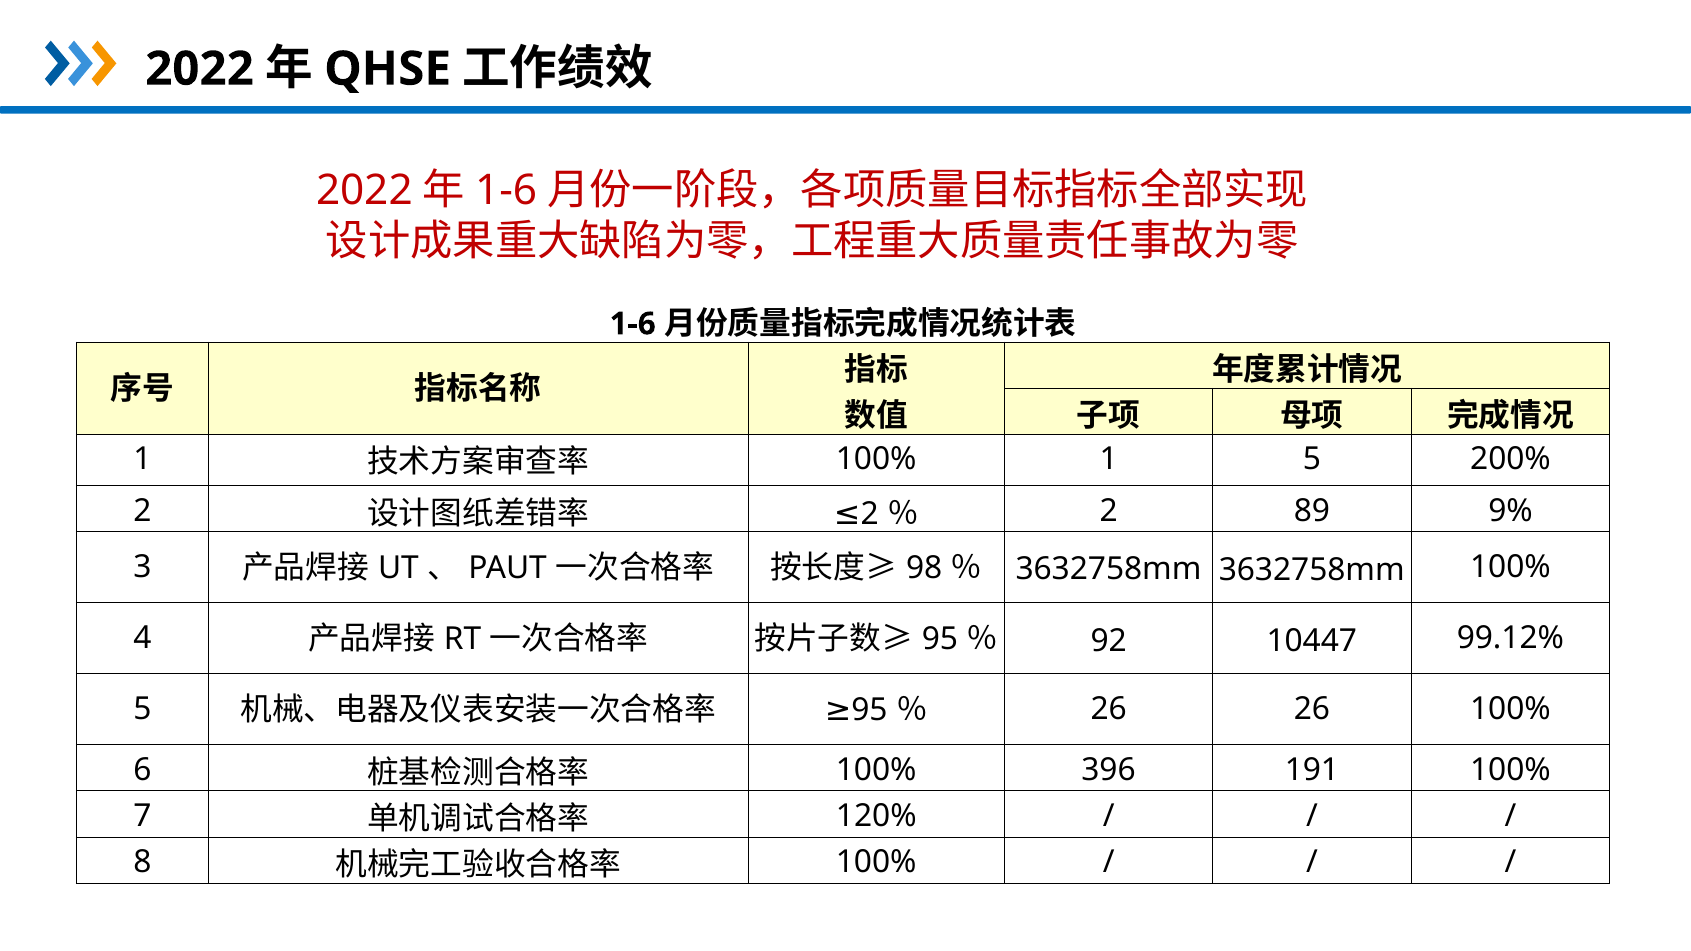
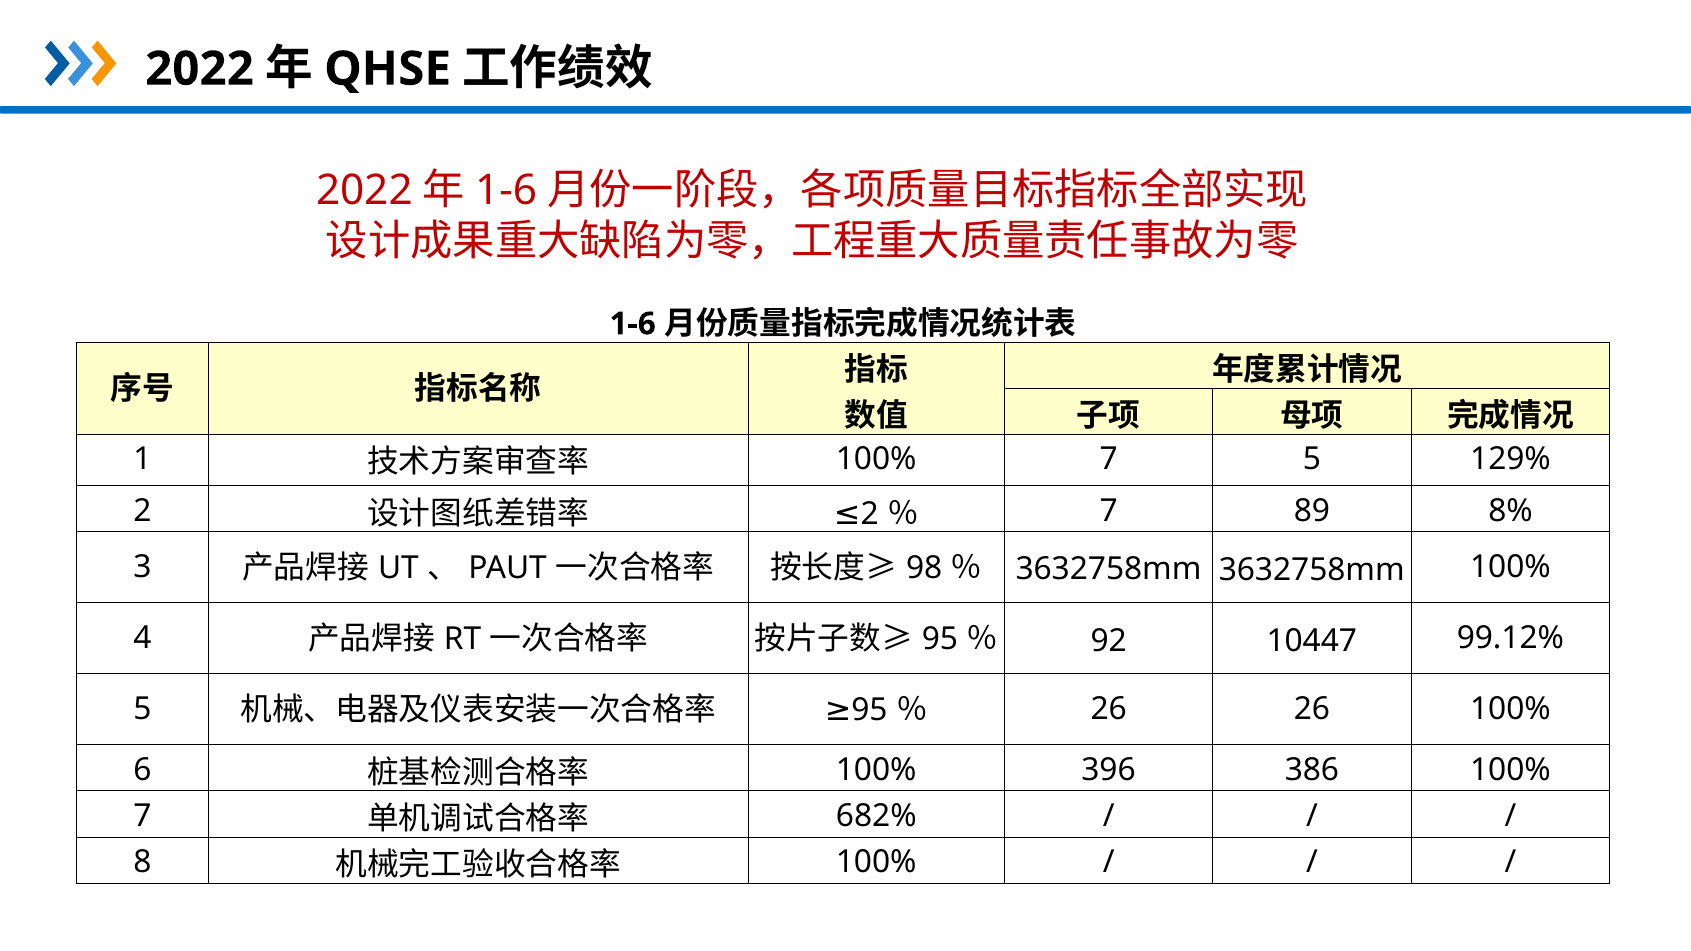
1 at (1109, 460): 1 -> 7
200%: 200% -> 129%
2 at (1109, 511): 2 -> 7
9%: 9% -> 8%
191: 191 -> 386
120%: 120% -> 682%
